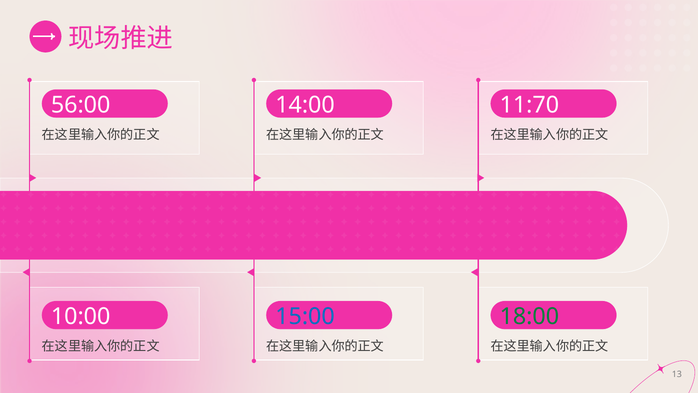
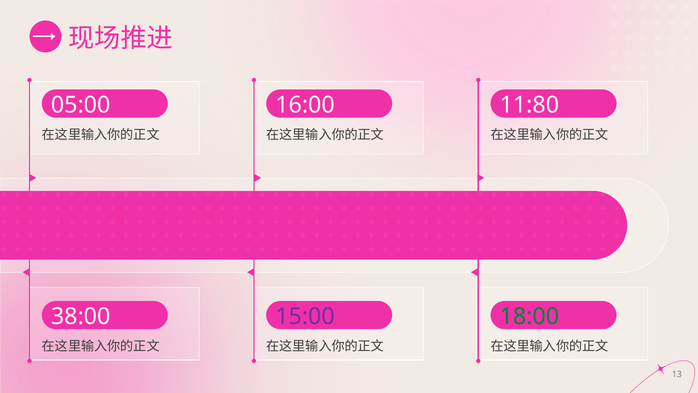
56:00: 56:00 -> 05:00
14:00: 14:00 -> 16:00
11:70: 11:70 -> 11:80
10:00: 10:00 -> 38:00
15:00 colour: blue -> purple
